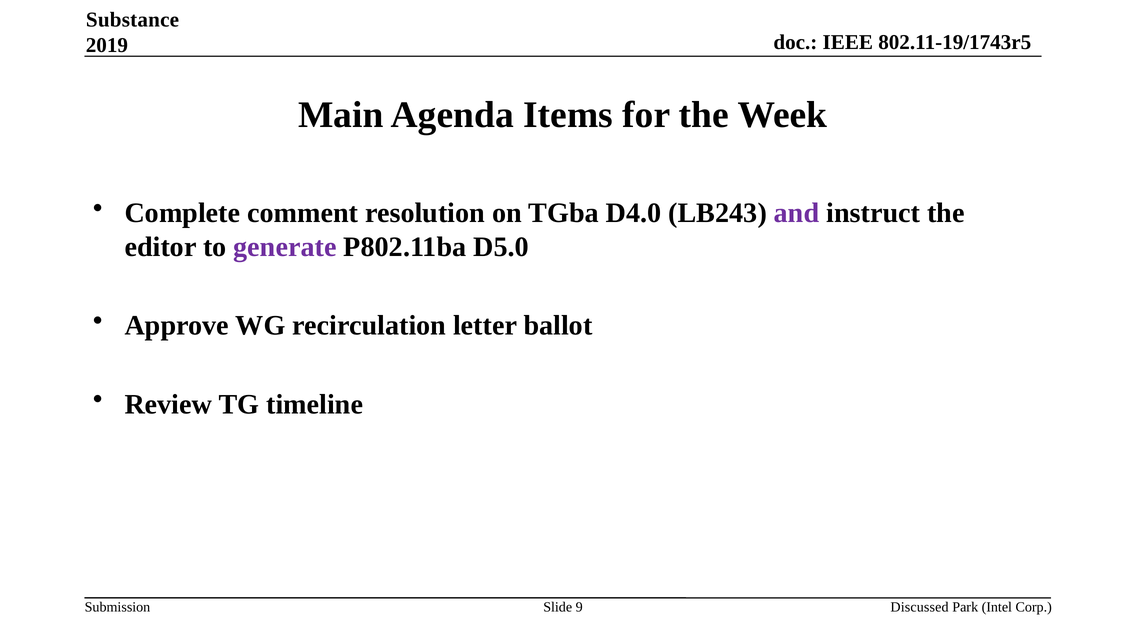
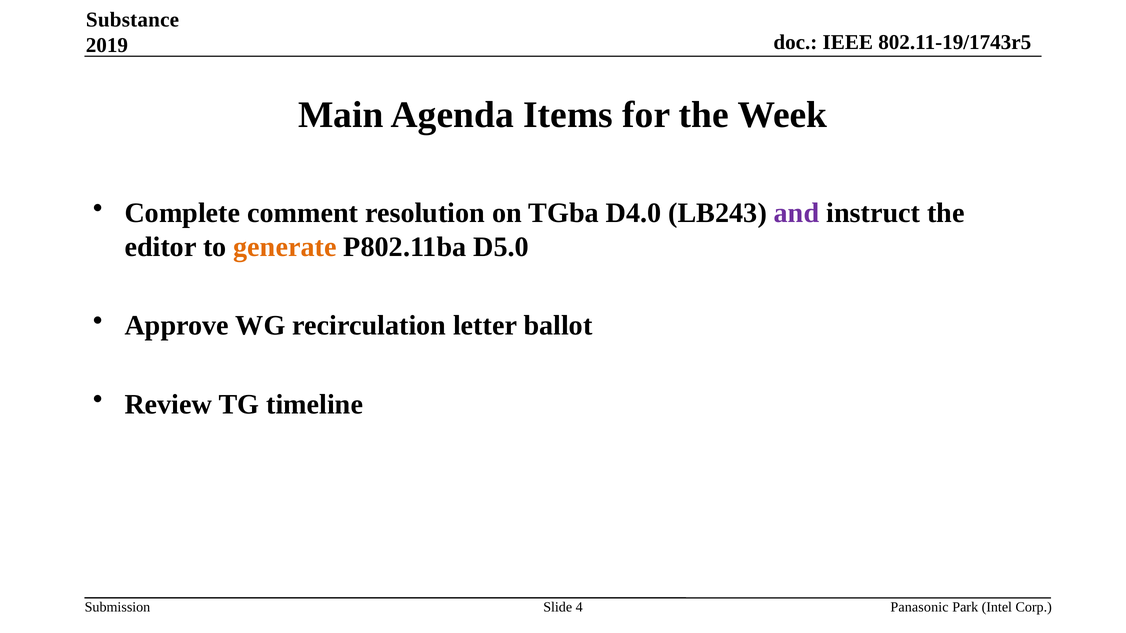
generate colour: purple -> orange
9: 9 -> 4
Discussed: Discussed -> Panasonic
